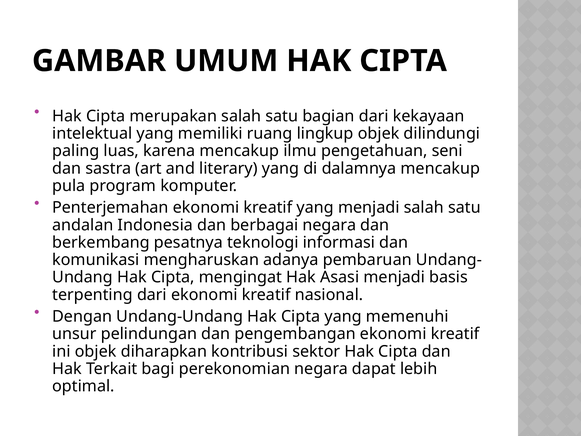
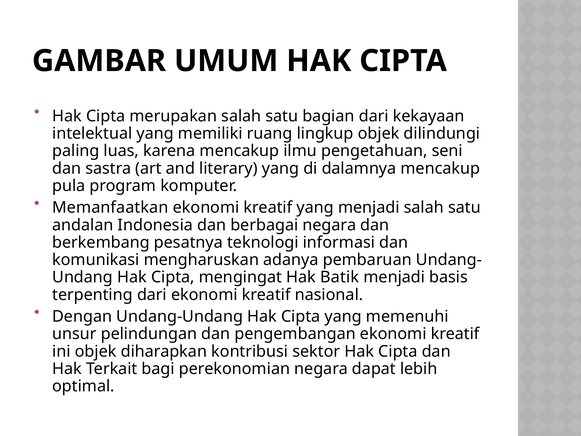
Penterjemahan: Penterjemahan -> Memanfaatkan
Asasi: Asasi -> Batik
